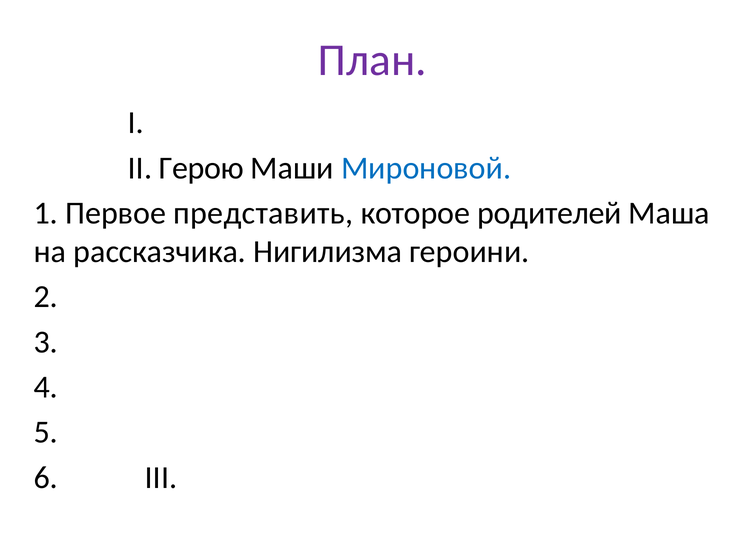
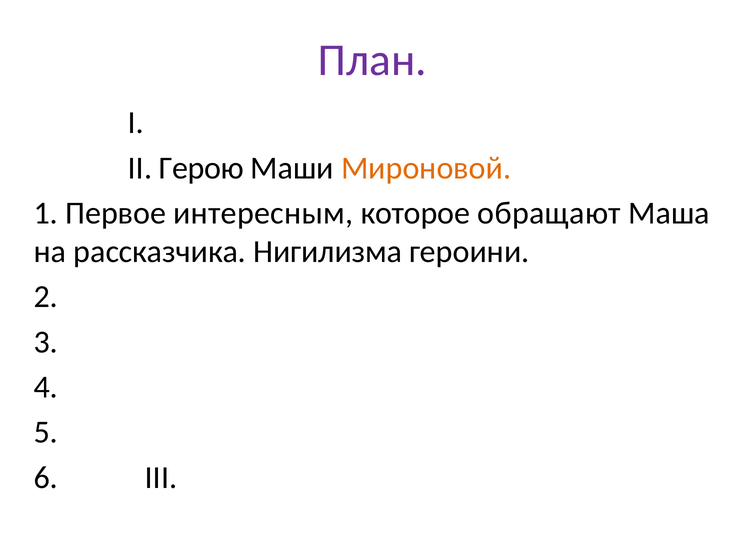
Мироновой colour: blue -> orange
представить: представить -> интересным
родителей: родителей -> обращают
